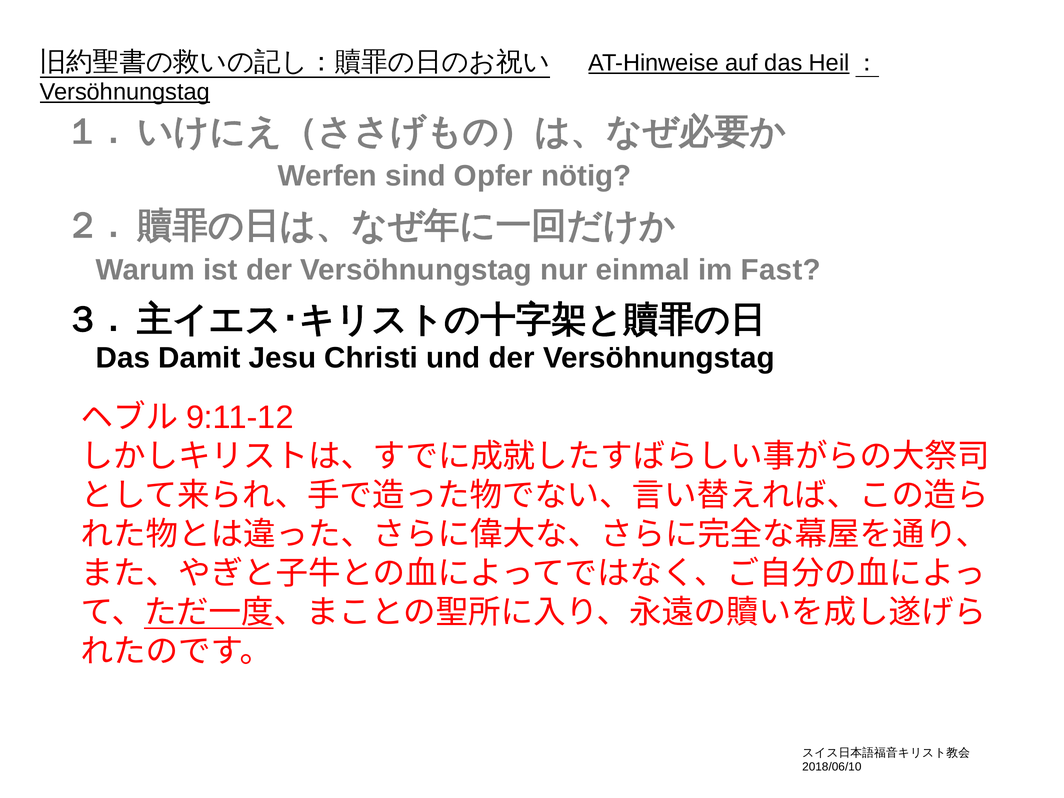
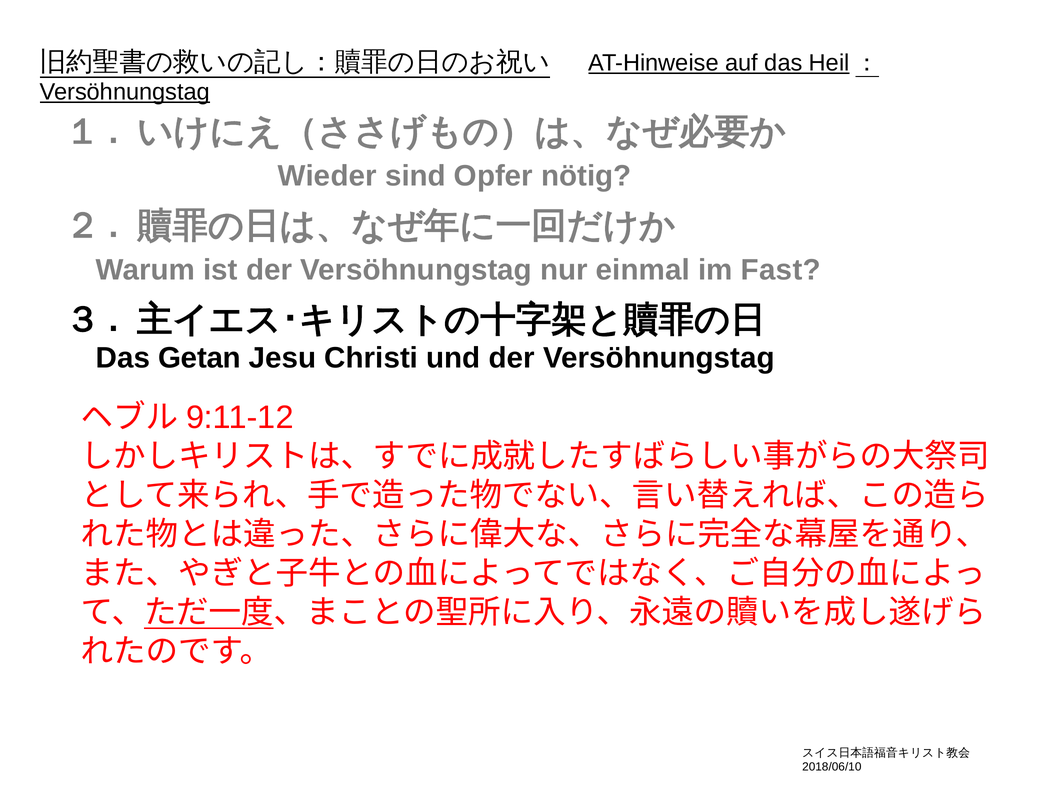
Werfen: Werfen -> Wieder
Damit: Damit -> Getan
